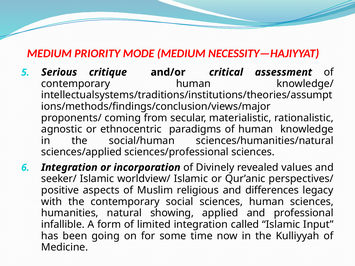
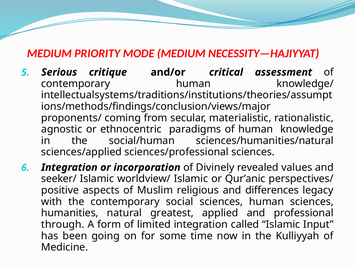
showing: showing -> greatest
infallible: infallible -> through
